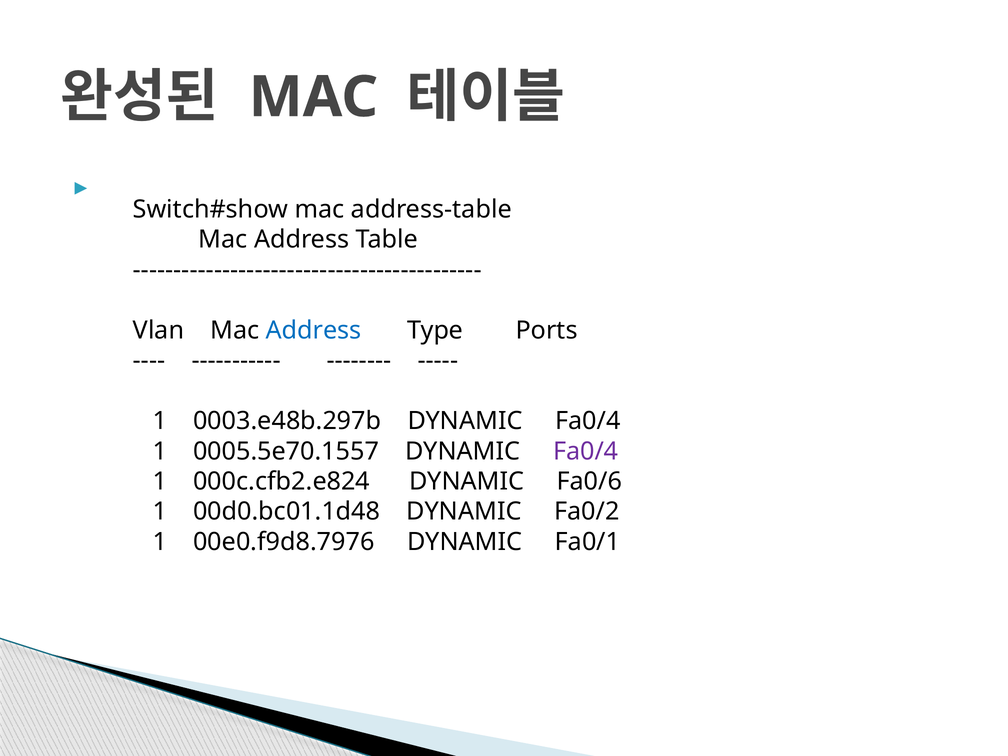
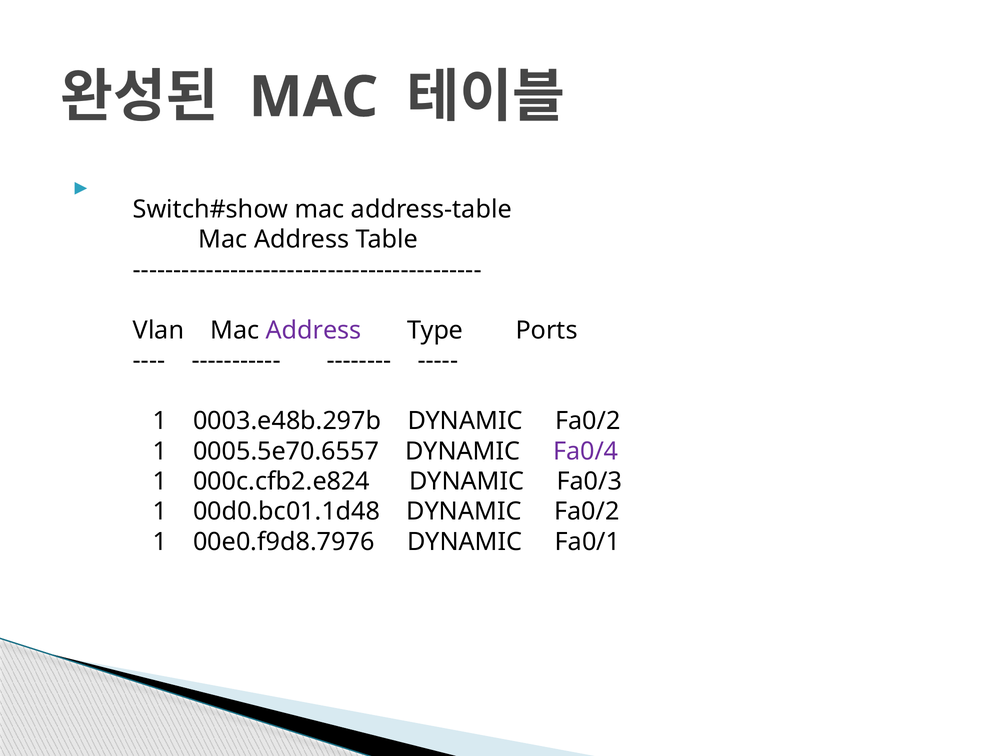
Address at (314, 330) colour: blue -> purple
0003.e48b.297b DYNAMIC Fa0/4: Fa0/4 -> Fa0/2
0005.5e70.1557: 0005.5e70.1557 -> 0005.5e70.6557
Fa0/6: Fa0/6 -> Fa0/3
